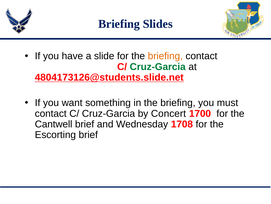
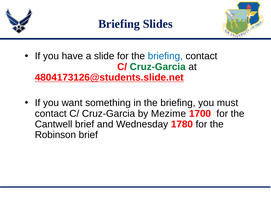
briefing at (165, 56) colour: orange -> blue
Concert: Concert -> Mezime
1708: 1708 -> 1780
Escorting: Escorting -> Robinson
